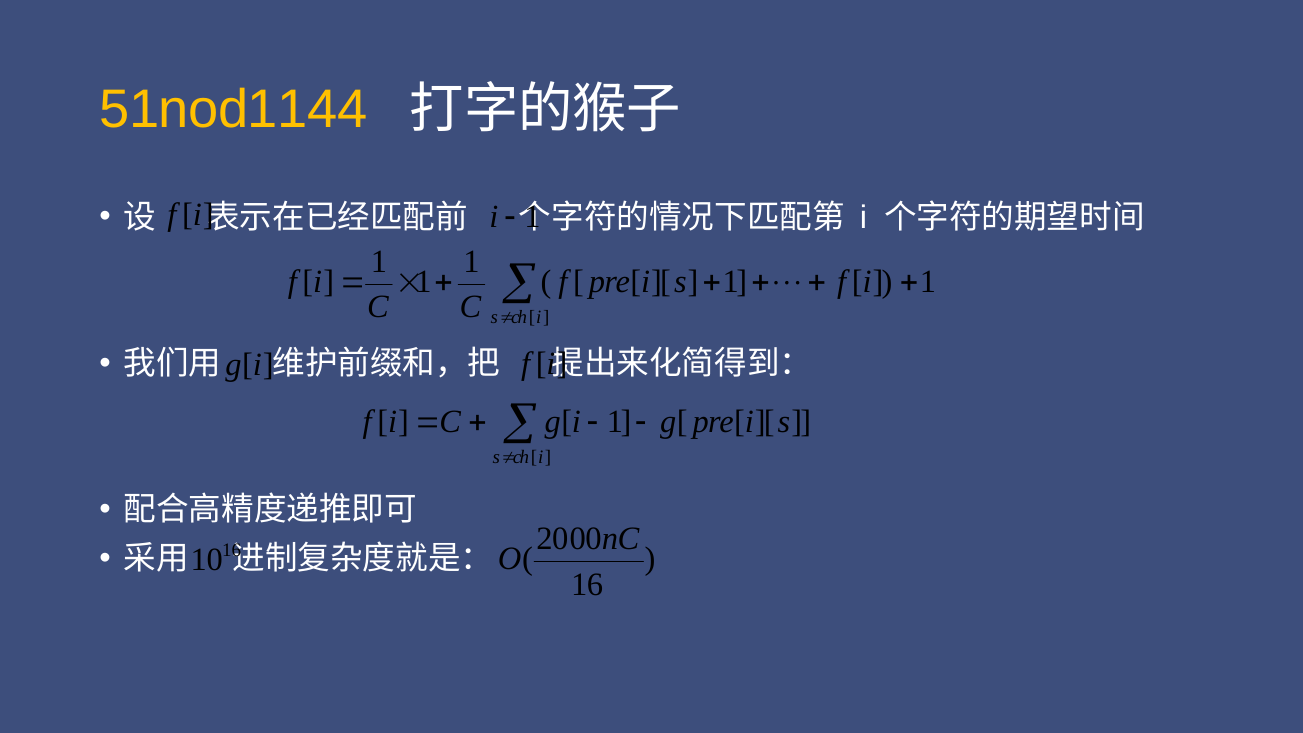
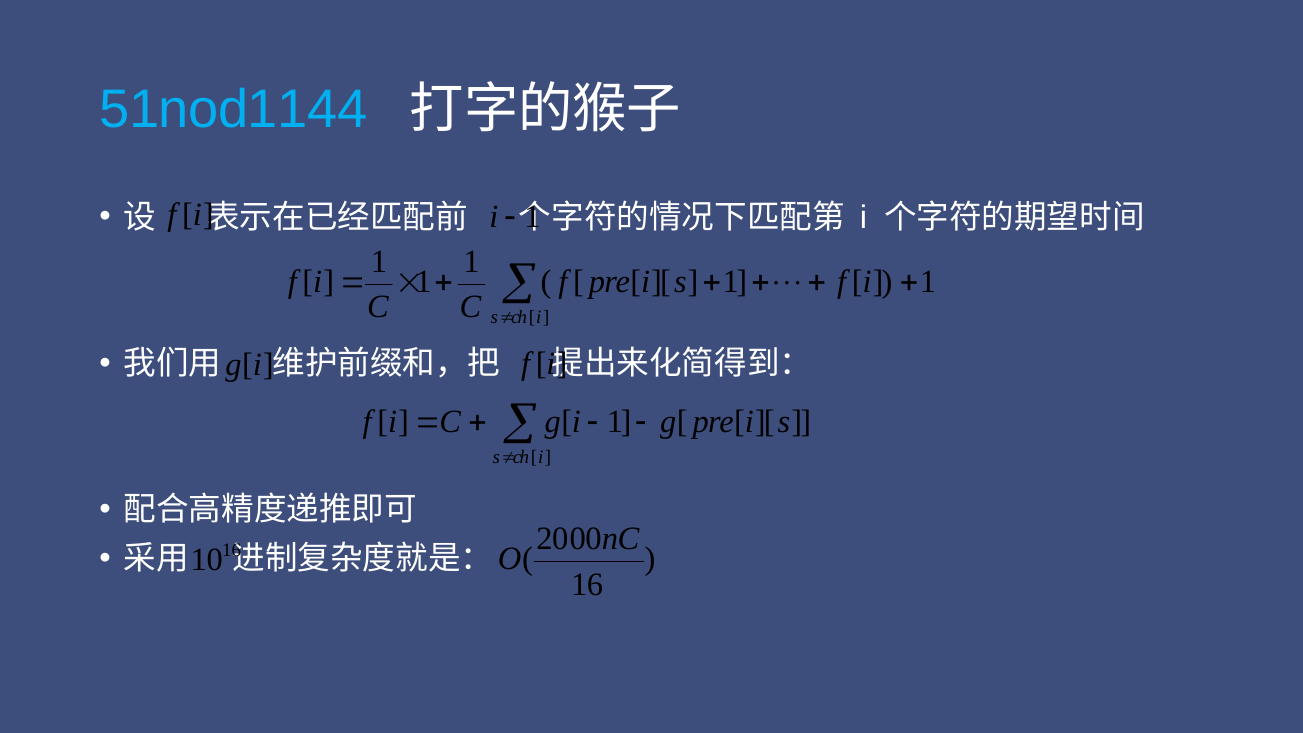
51nod1144 colour: yellow -> light blue
